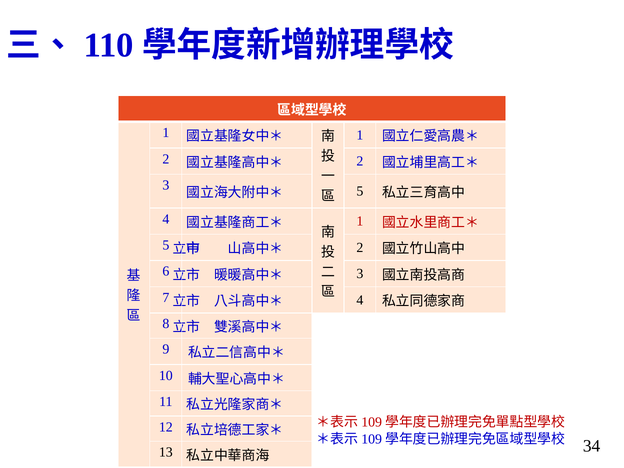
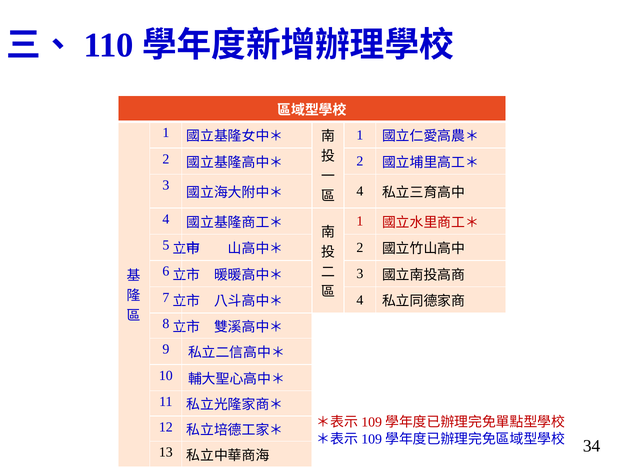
5 at (360, 191): 5 -> 4
